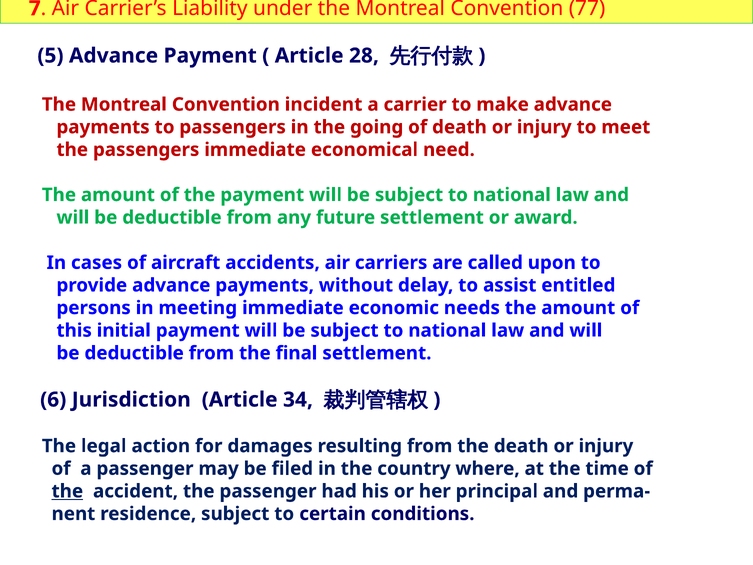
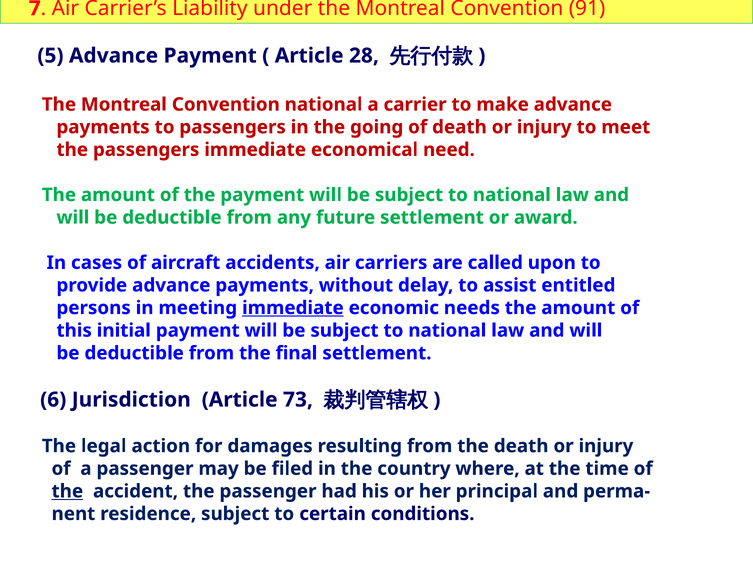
77: 77 -> 91
Convention incident: incident -> national
immediate at (293, 308) underline: none -> present
34: 34 -> 73
